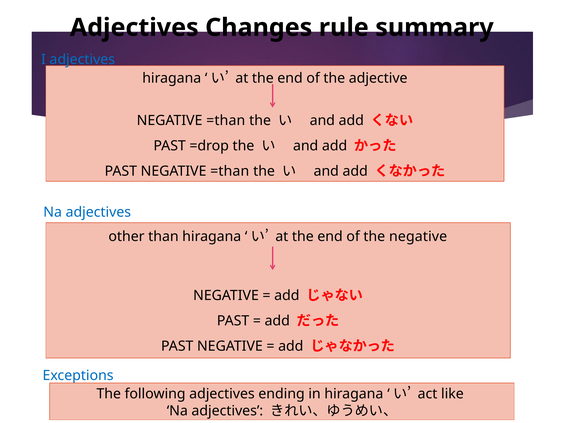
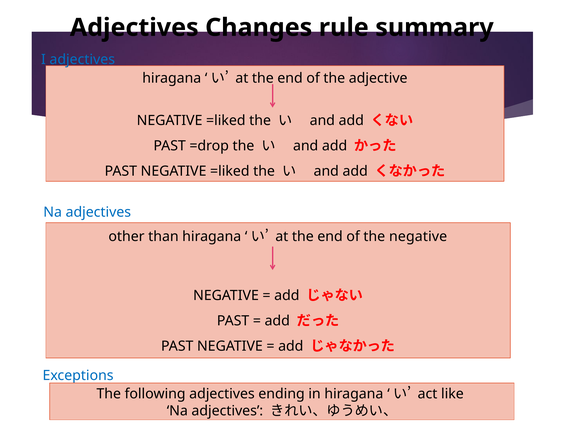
=than at (226, 120): =than -> =liked
PAST NEGATIVE =than: =than -> =liked
